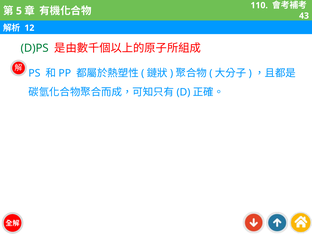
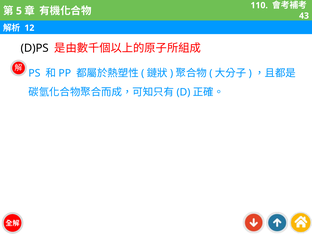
D)PS colour: green -> black
